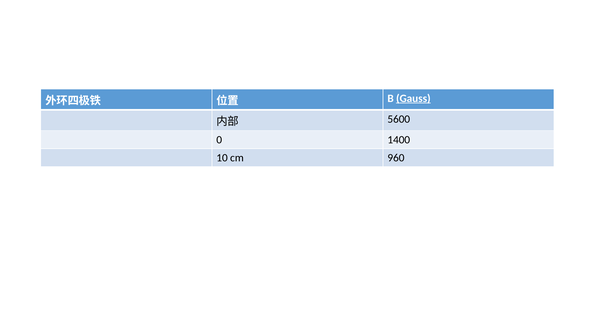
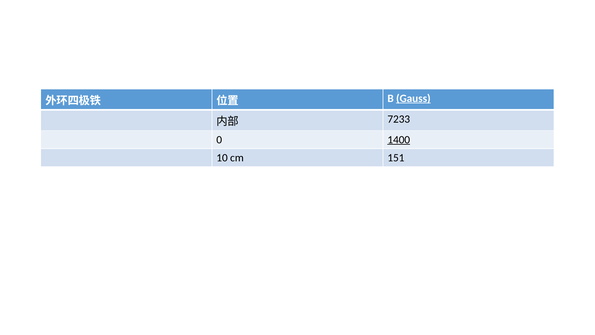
5600: 5600 -> 7233
1400 underline: none -> present
960: 960 -> 151
